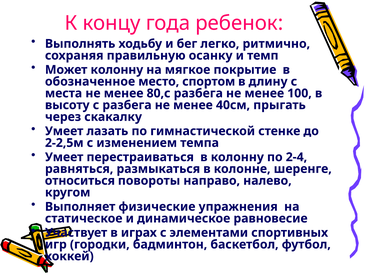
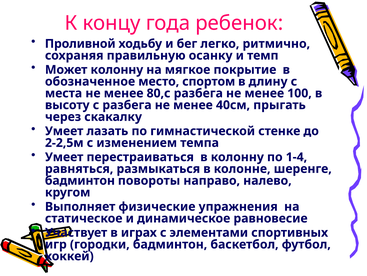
Выполнять: Выполнять -> Проливной
2-4: 2-4 -> 1-4
относиться at (80, 180): относиться -> бадминтон
